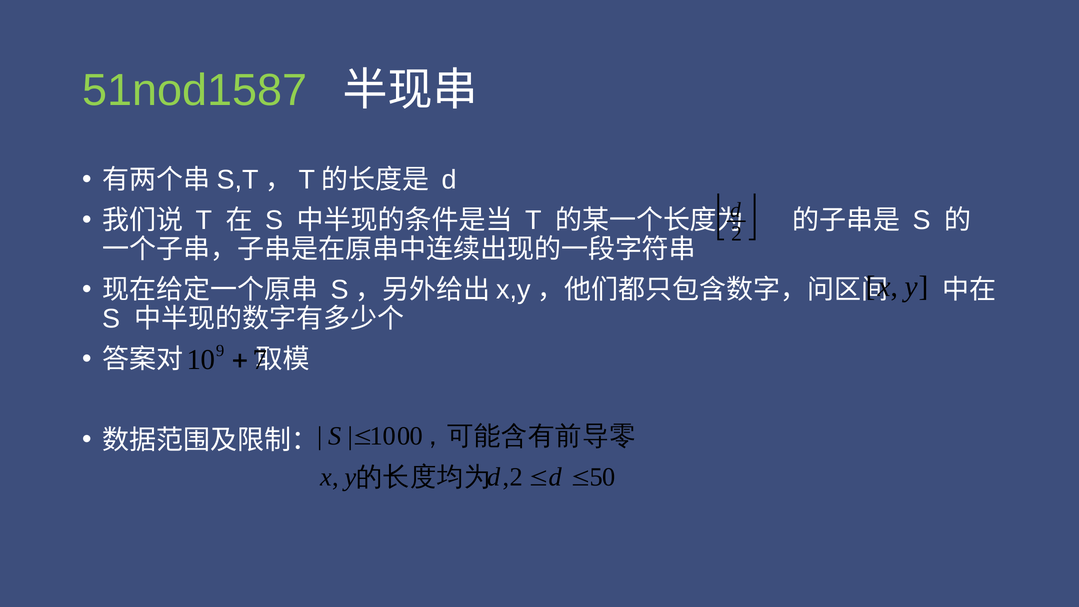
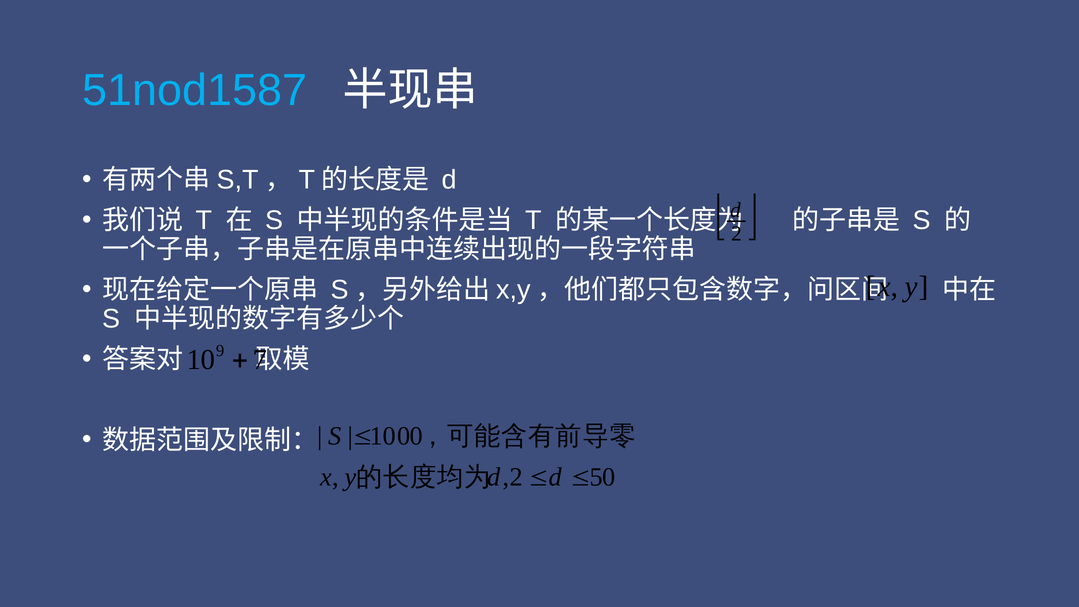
51nod1587 colour: light green -> light blue
